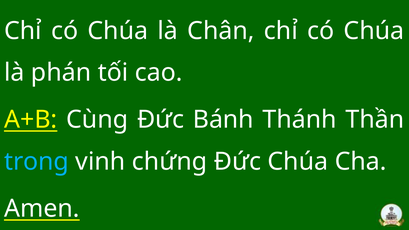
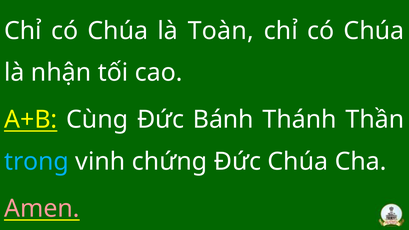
Chân: Chân -> Toàn
phán: phán -> nhận
Amen colour: white -> pink
